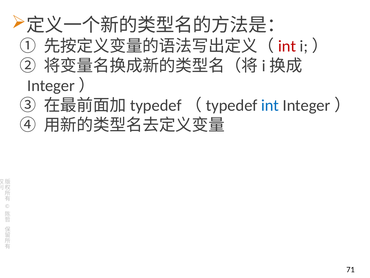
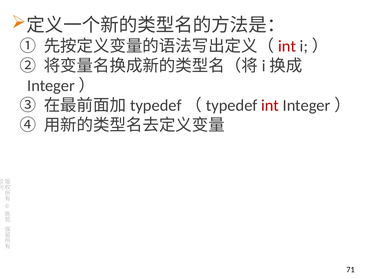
int at (270, 105) colour: blue -> red
